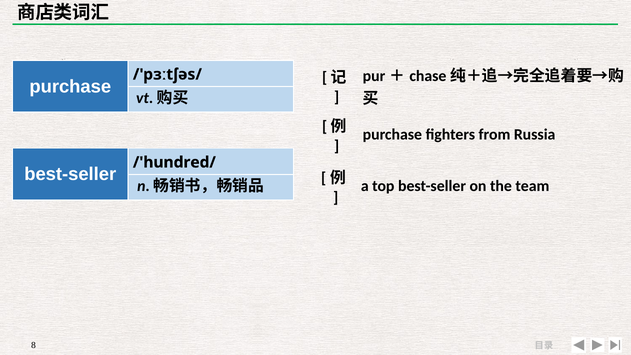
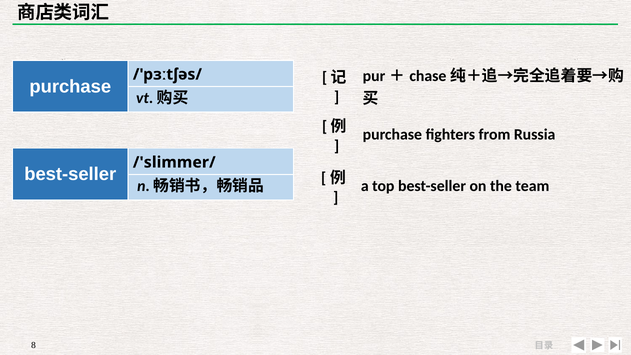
/'hundred/: /'hundred/ -> /'slimmer/
